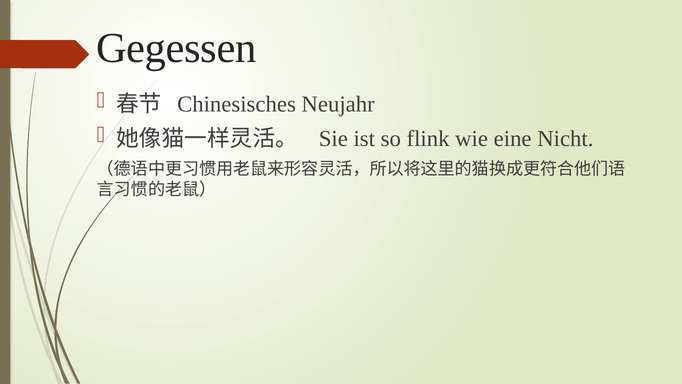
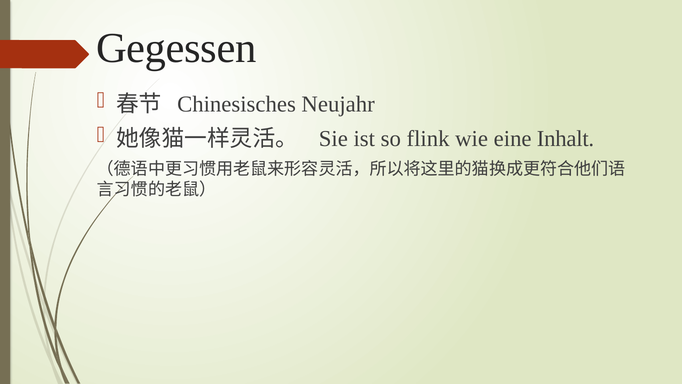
Nicht: Nicht -> Inhalt
